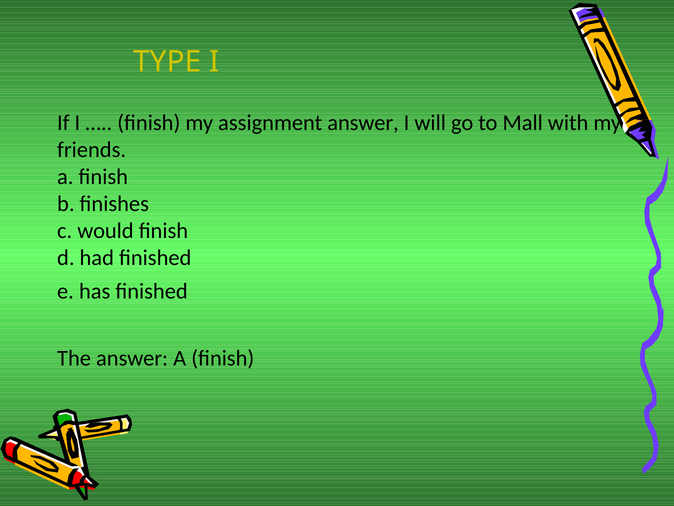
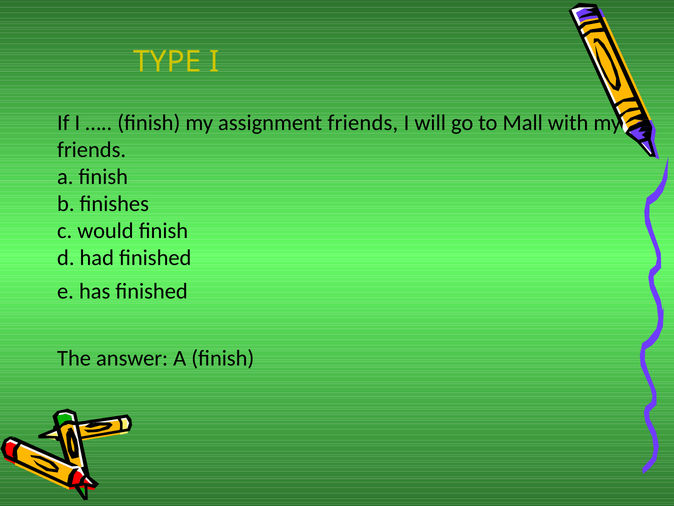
assignment answer: answer -> friends
